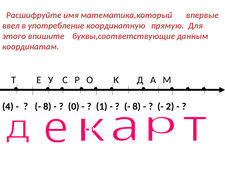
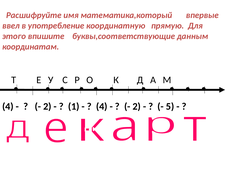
8 at (47, 106): 8 -> 2
0: 0 -> 1
1 at (102, 106): 1 -> 4
8 at (137, 106): 8 -> 2
2: 2 -> 5
